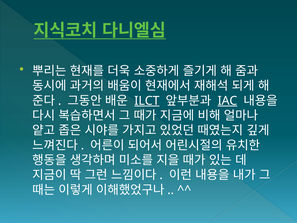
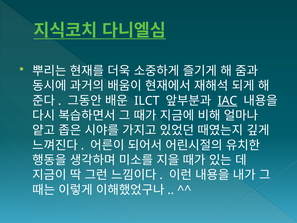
ILCT underline: present -> none
